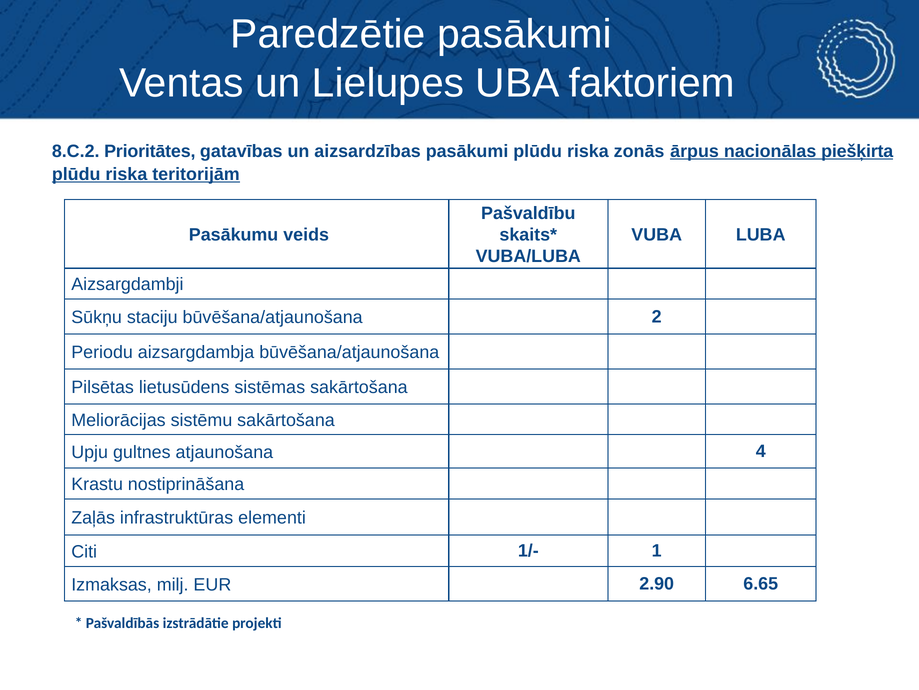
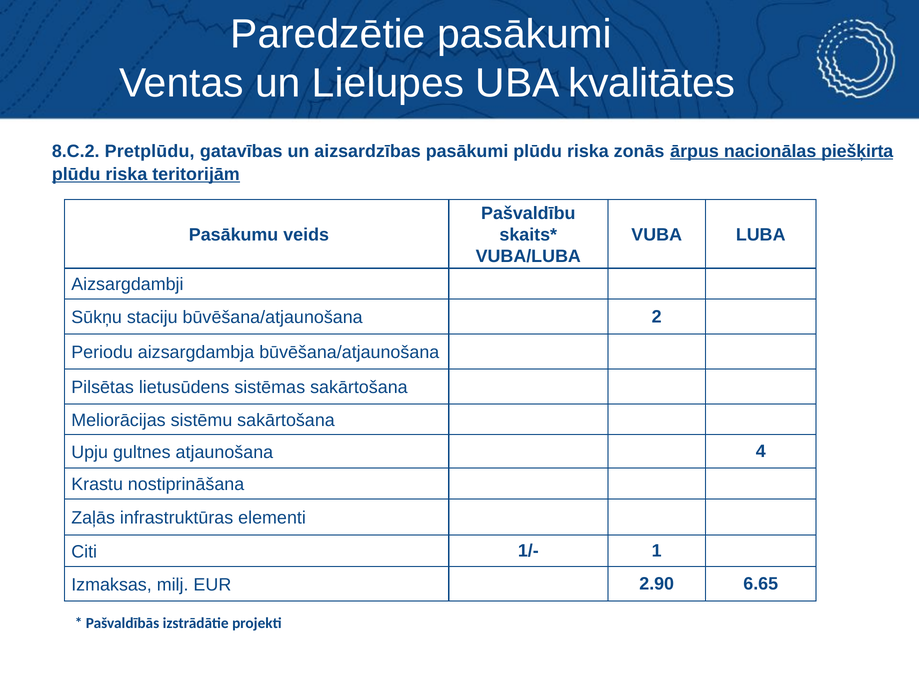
faktoriem: faktoriem -> kvalitātes
Prioritātes: Prioritātes -> Pretplūdu
